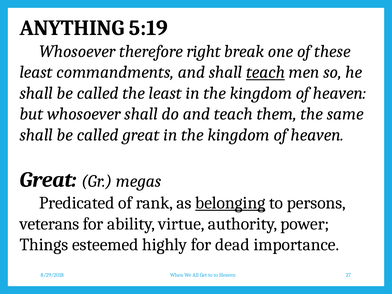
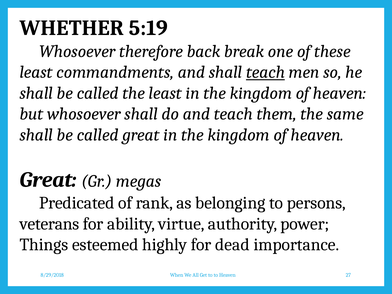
ANYTHING: ANYTHING -> WHETHER
right: right -> back
belonging underline: present -> none
